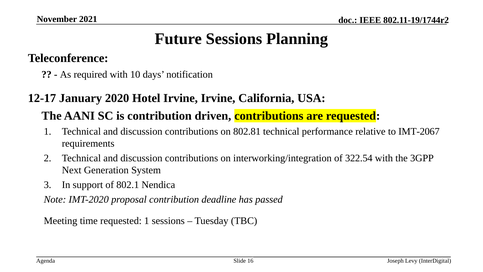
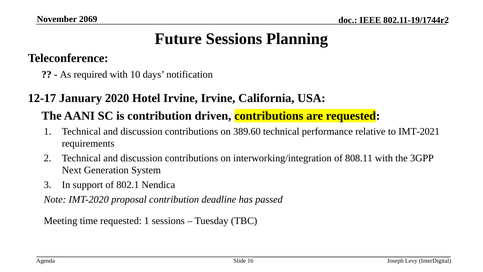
2021: 2021 -> 2069
802.81: 802.81 -> 389.60
IMT-2067: IMT-2067 -> IMT-2021
322.54: 322.54 -> 808.11
